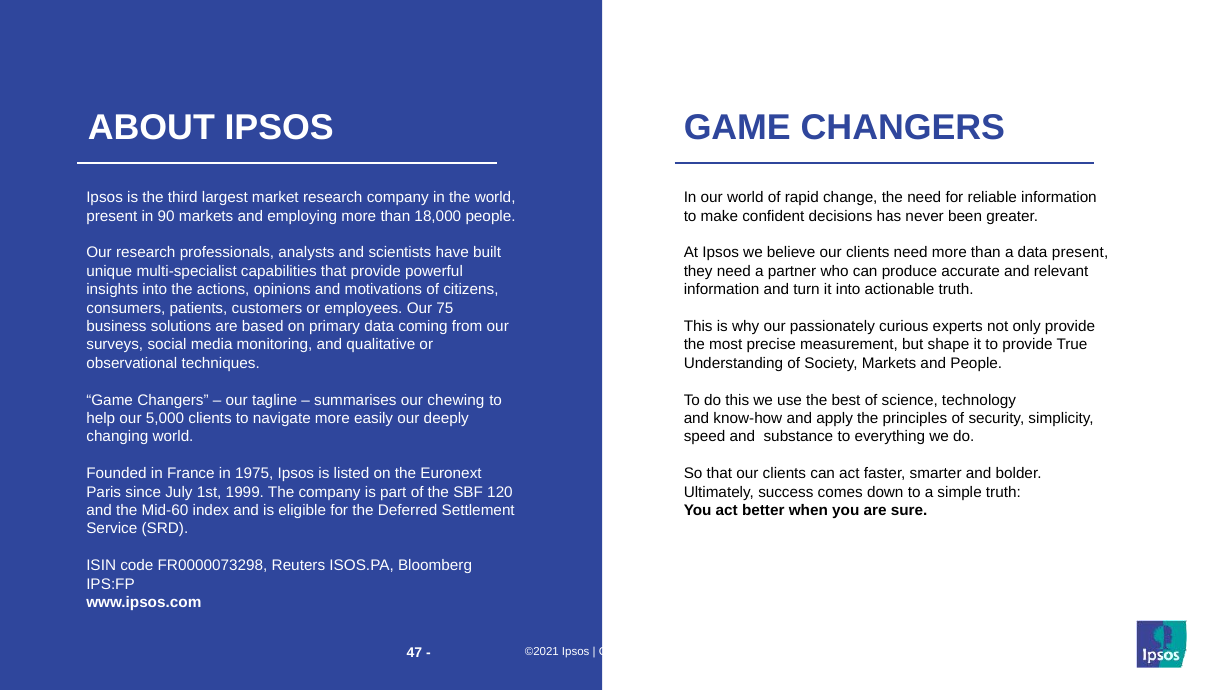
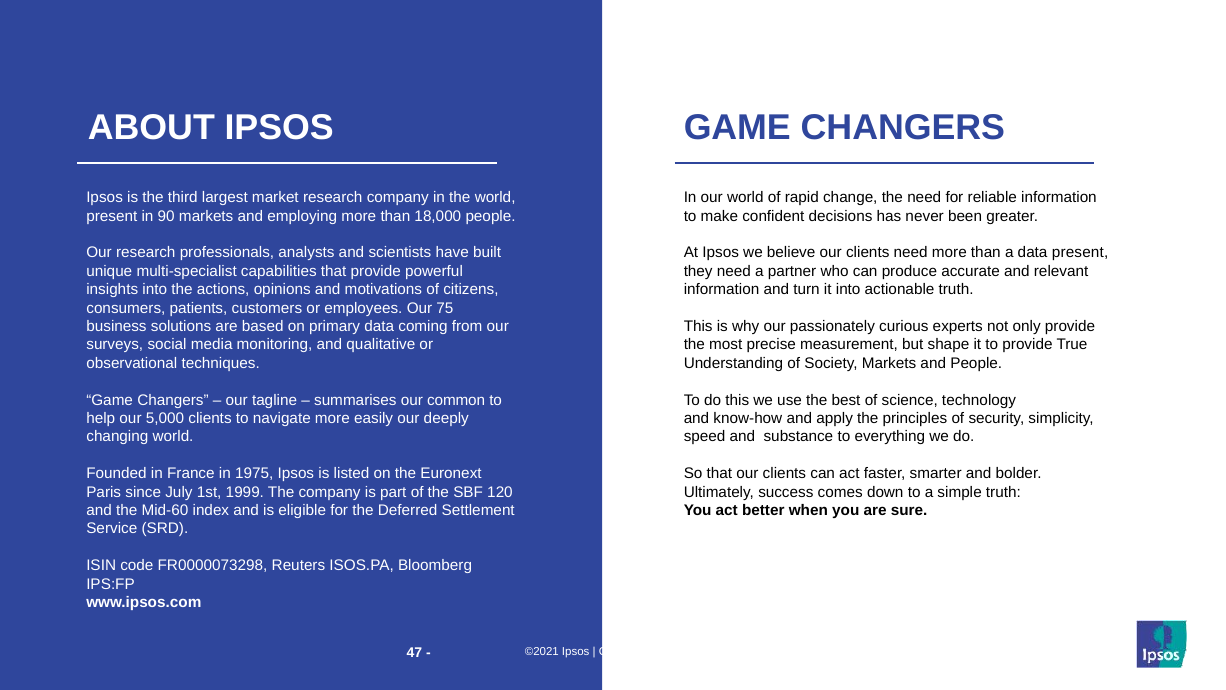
chewing: chewing -> common
